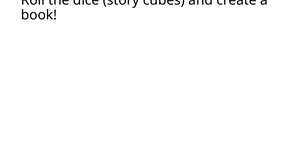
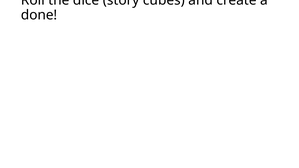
book: book -> done
